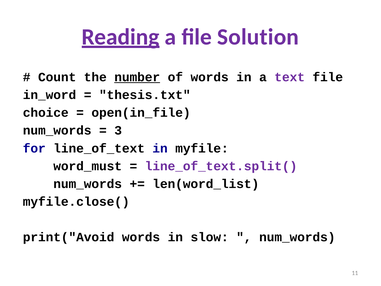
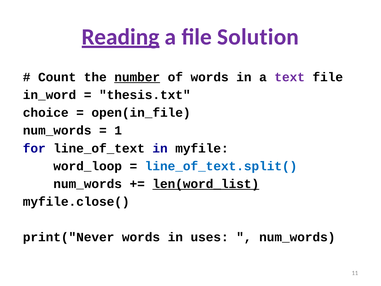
3: 3 -> 1
word_must: word_must -> word_loop
line_of_text.split( colour: purple -> blue
len(word_list underline: none -> present
print("Avoid: print("Avoid -> print("Never
slow: slow -> uses
